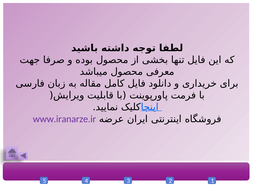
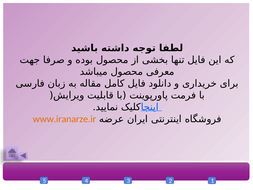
www.iranarze.ir colour: purple -> orange
